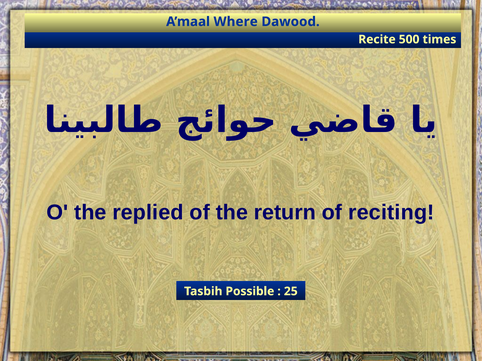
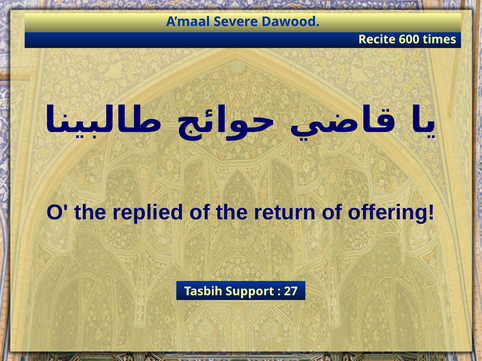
Where: Where -> Severe
500: 500 -> 600
reciting: reciting -> offering
Possible: Possible -> Support
25: 25 -> 27
